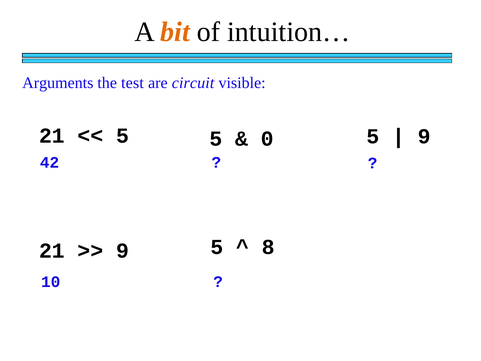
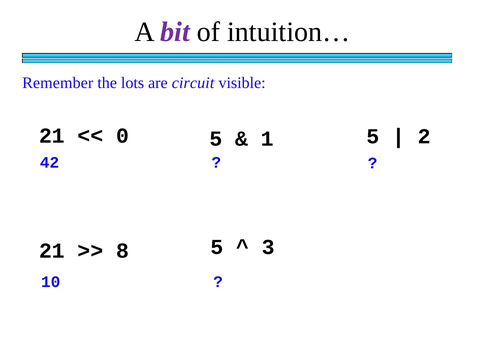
bit colour: orange -> purple
Arguments: Arguments -> Remember
test: test -> lots
5 at (123, 136): 5 -> 0
0: 0 -> 1
9 at (424, 136): 9 -> 2
8: 8 -> 3
9 at (122, 251): 9 -> 8
